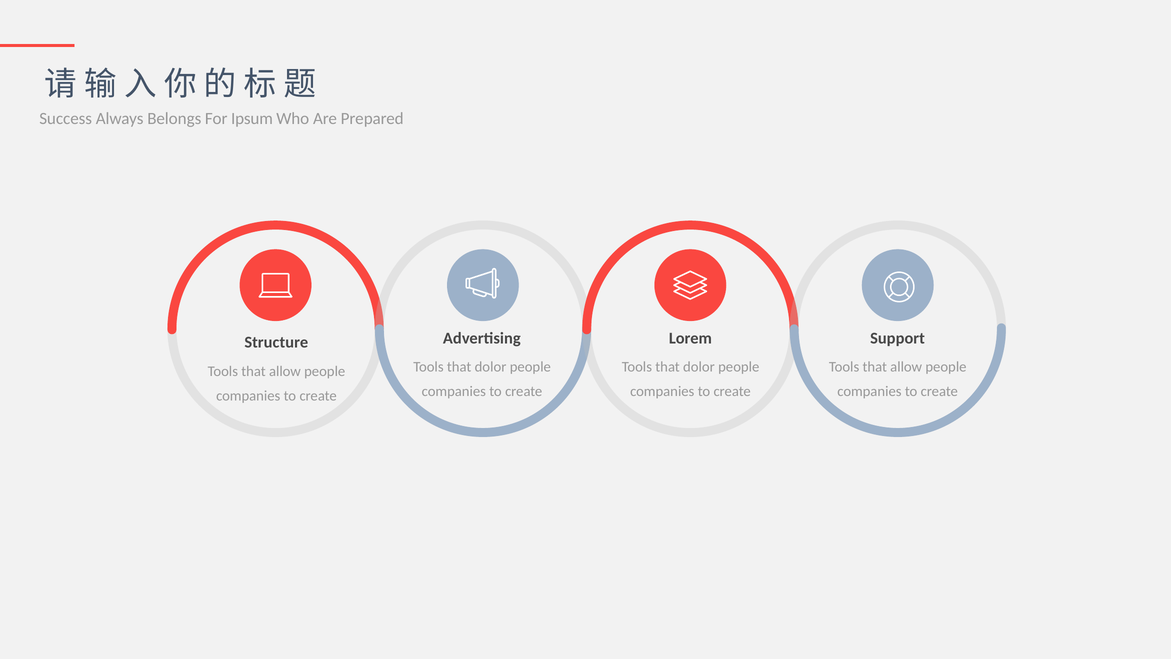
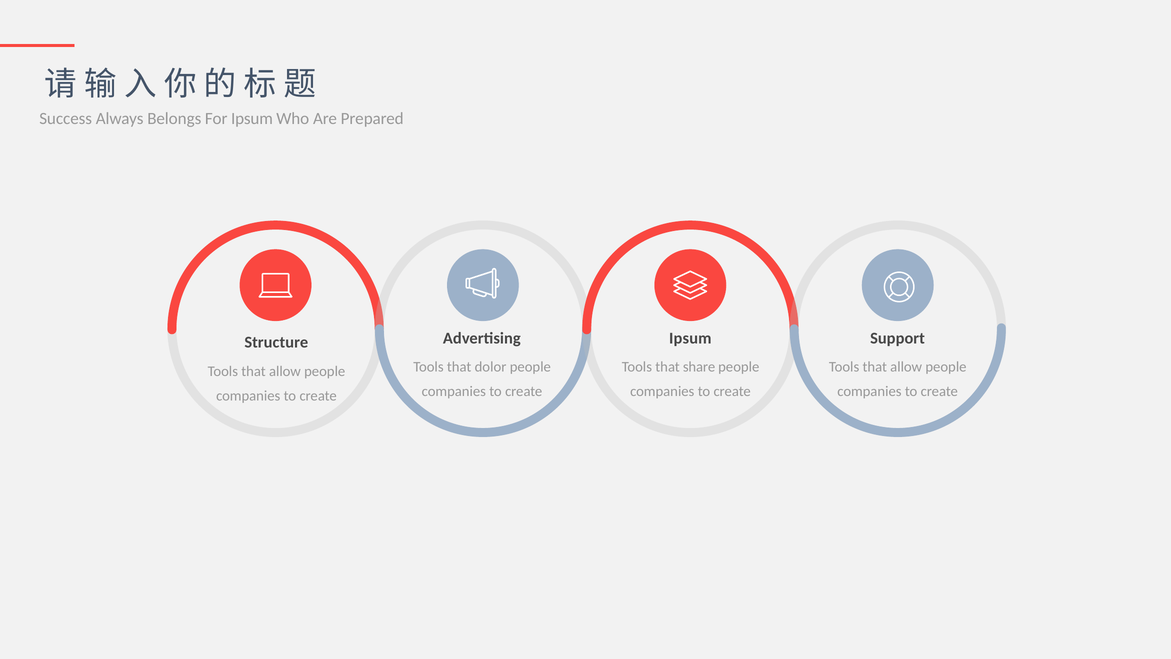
Lorem at (690, 338): Lorem -> Ipsum
dolor at (699, 367): dolor -> share
